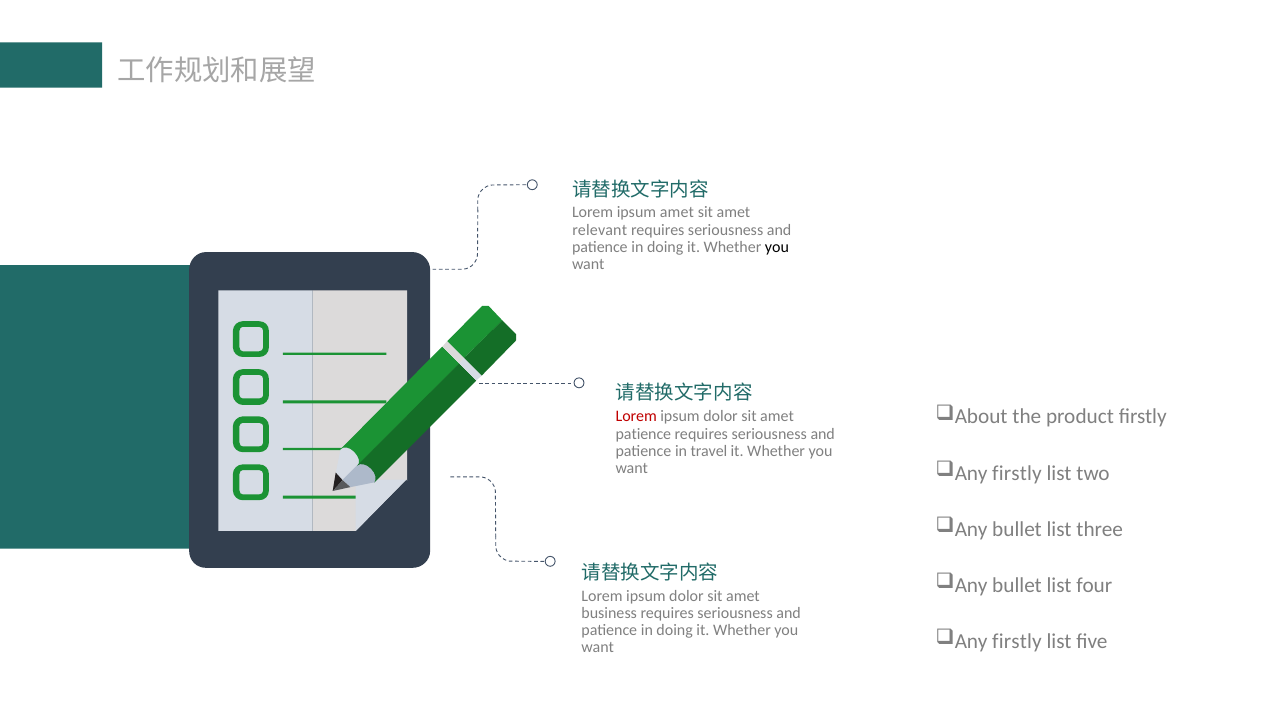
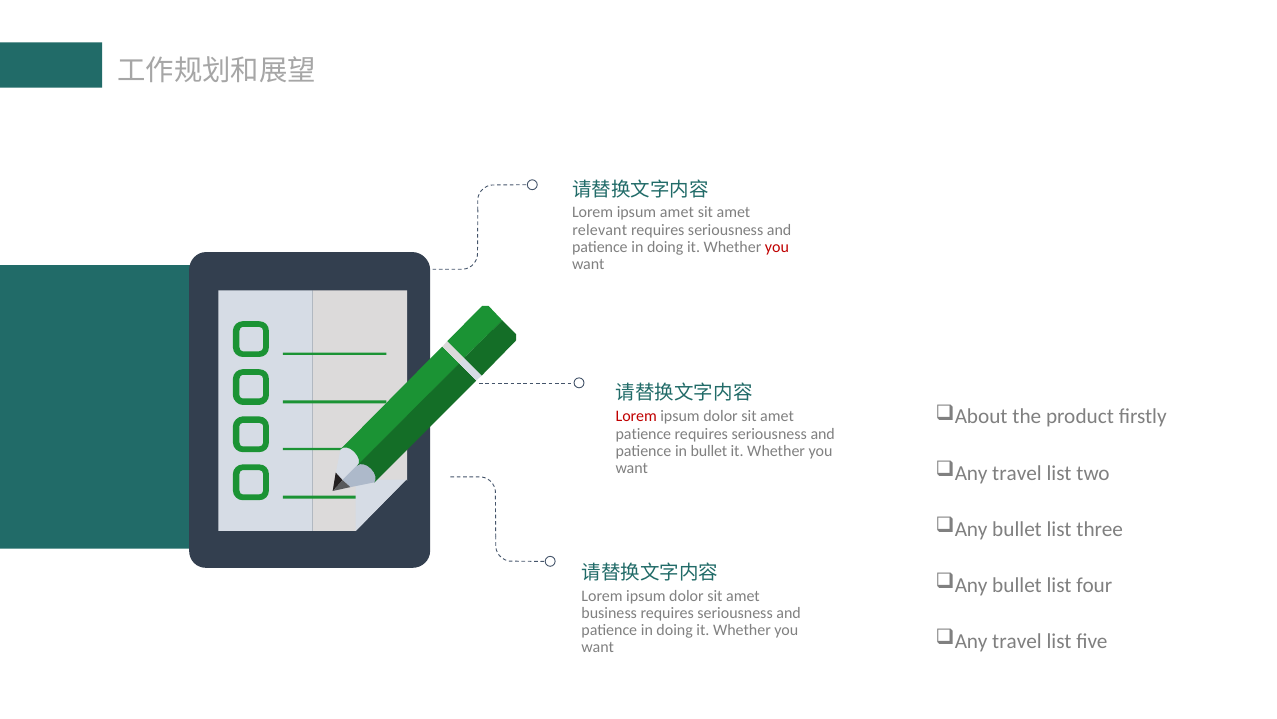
you at (777, 247) colour: black -> red
in travel: travel -> bullet
firstly at (1017, 473): firstly -> travel
firstly at (1017, 641): firstly -> travel
